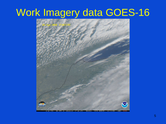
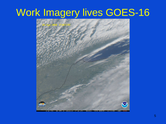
data: data -> lives
